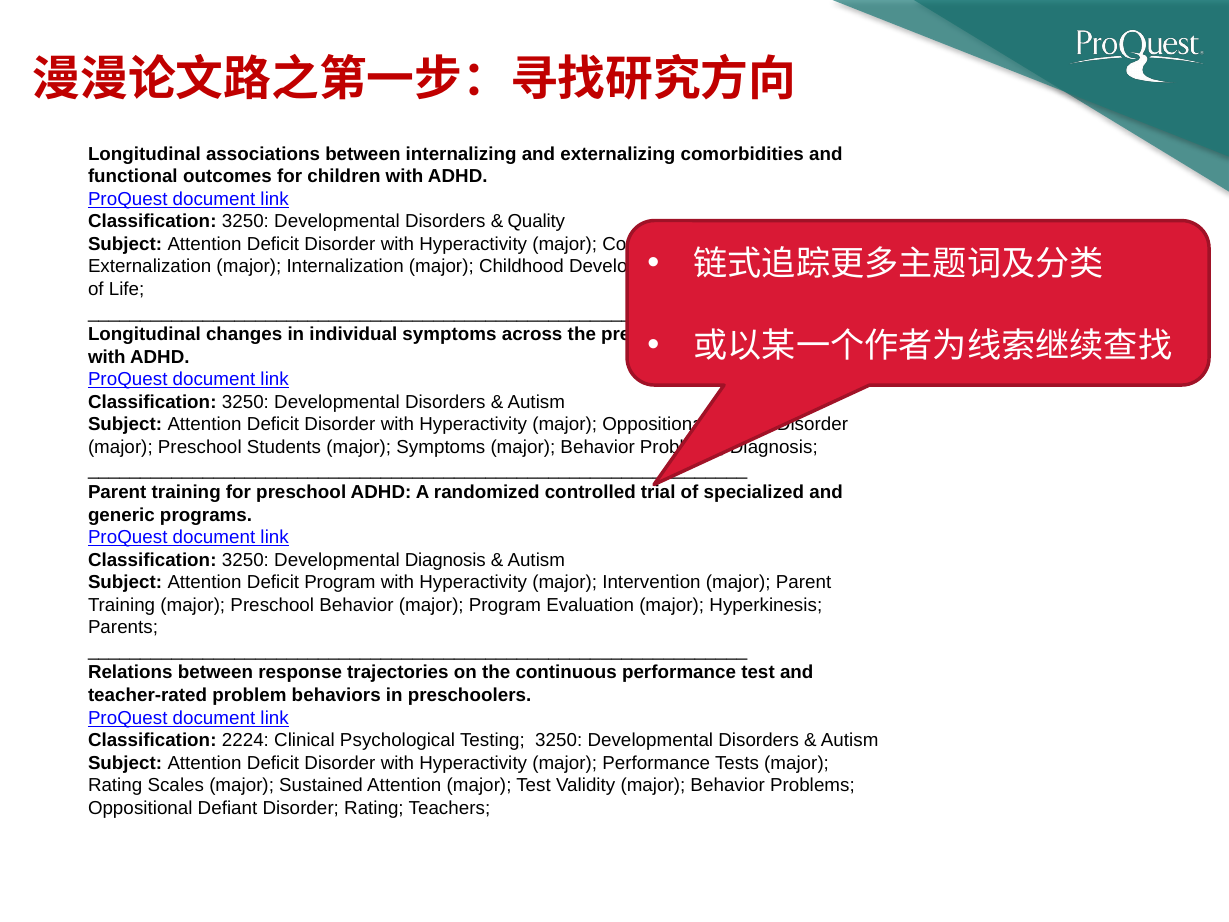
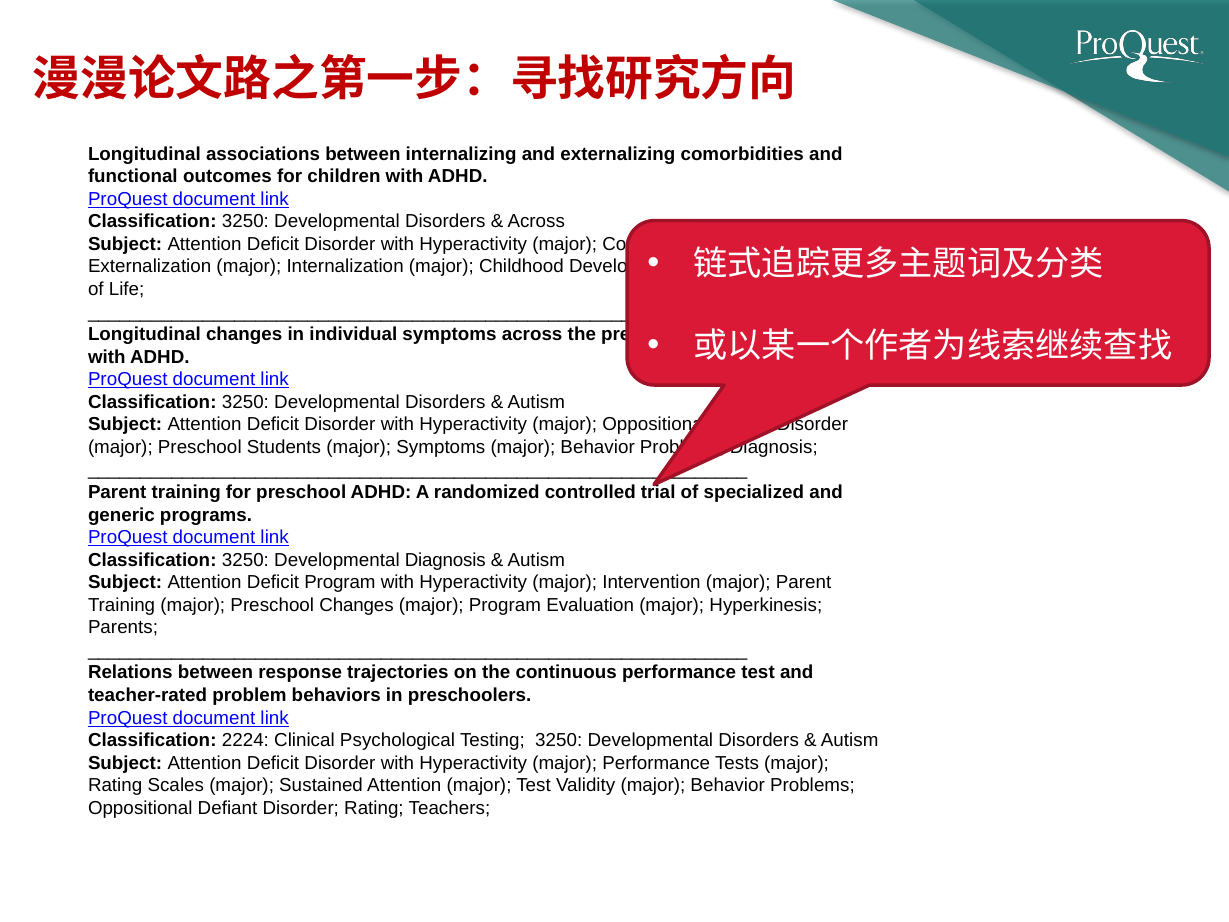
Quality at (536, 222): Quality -> Across
Preschool Behavior: Behavior -> Changes
